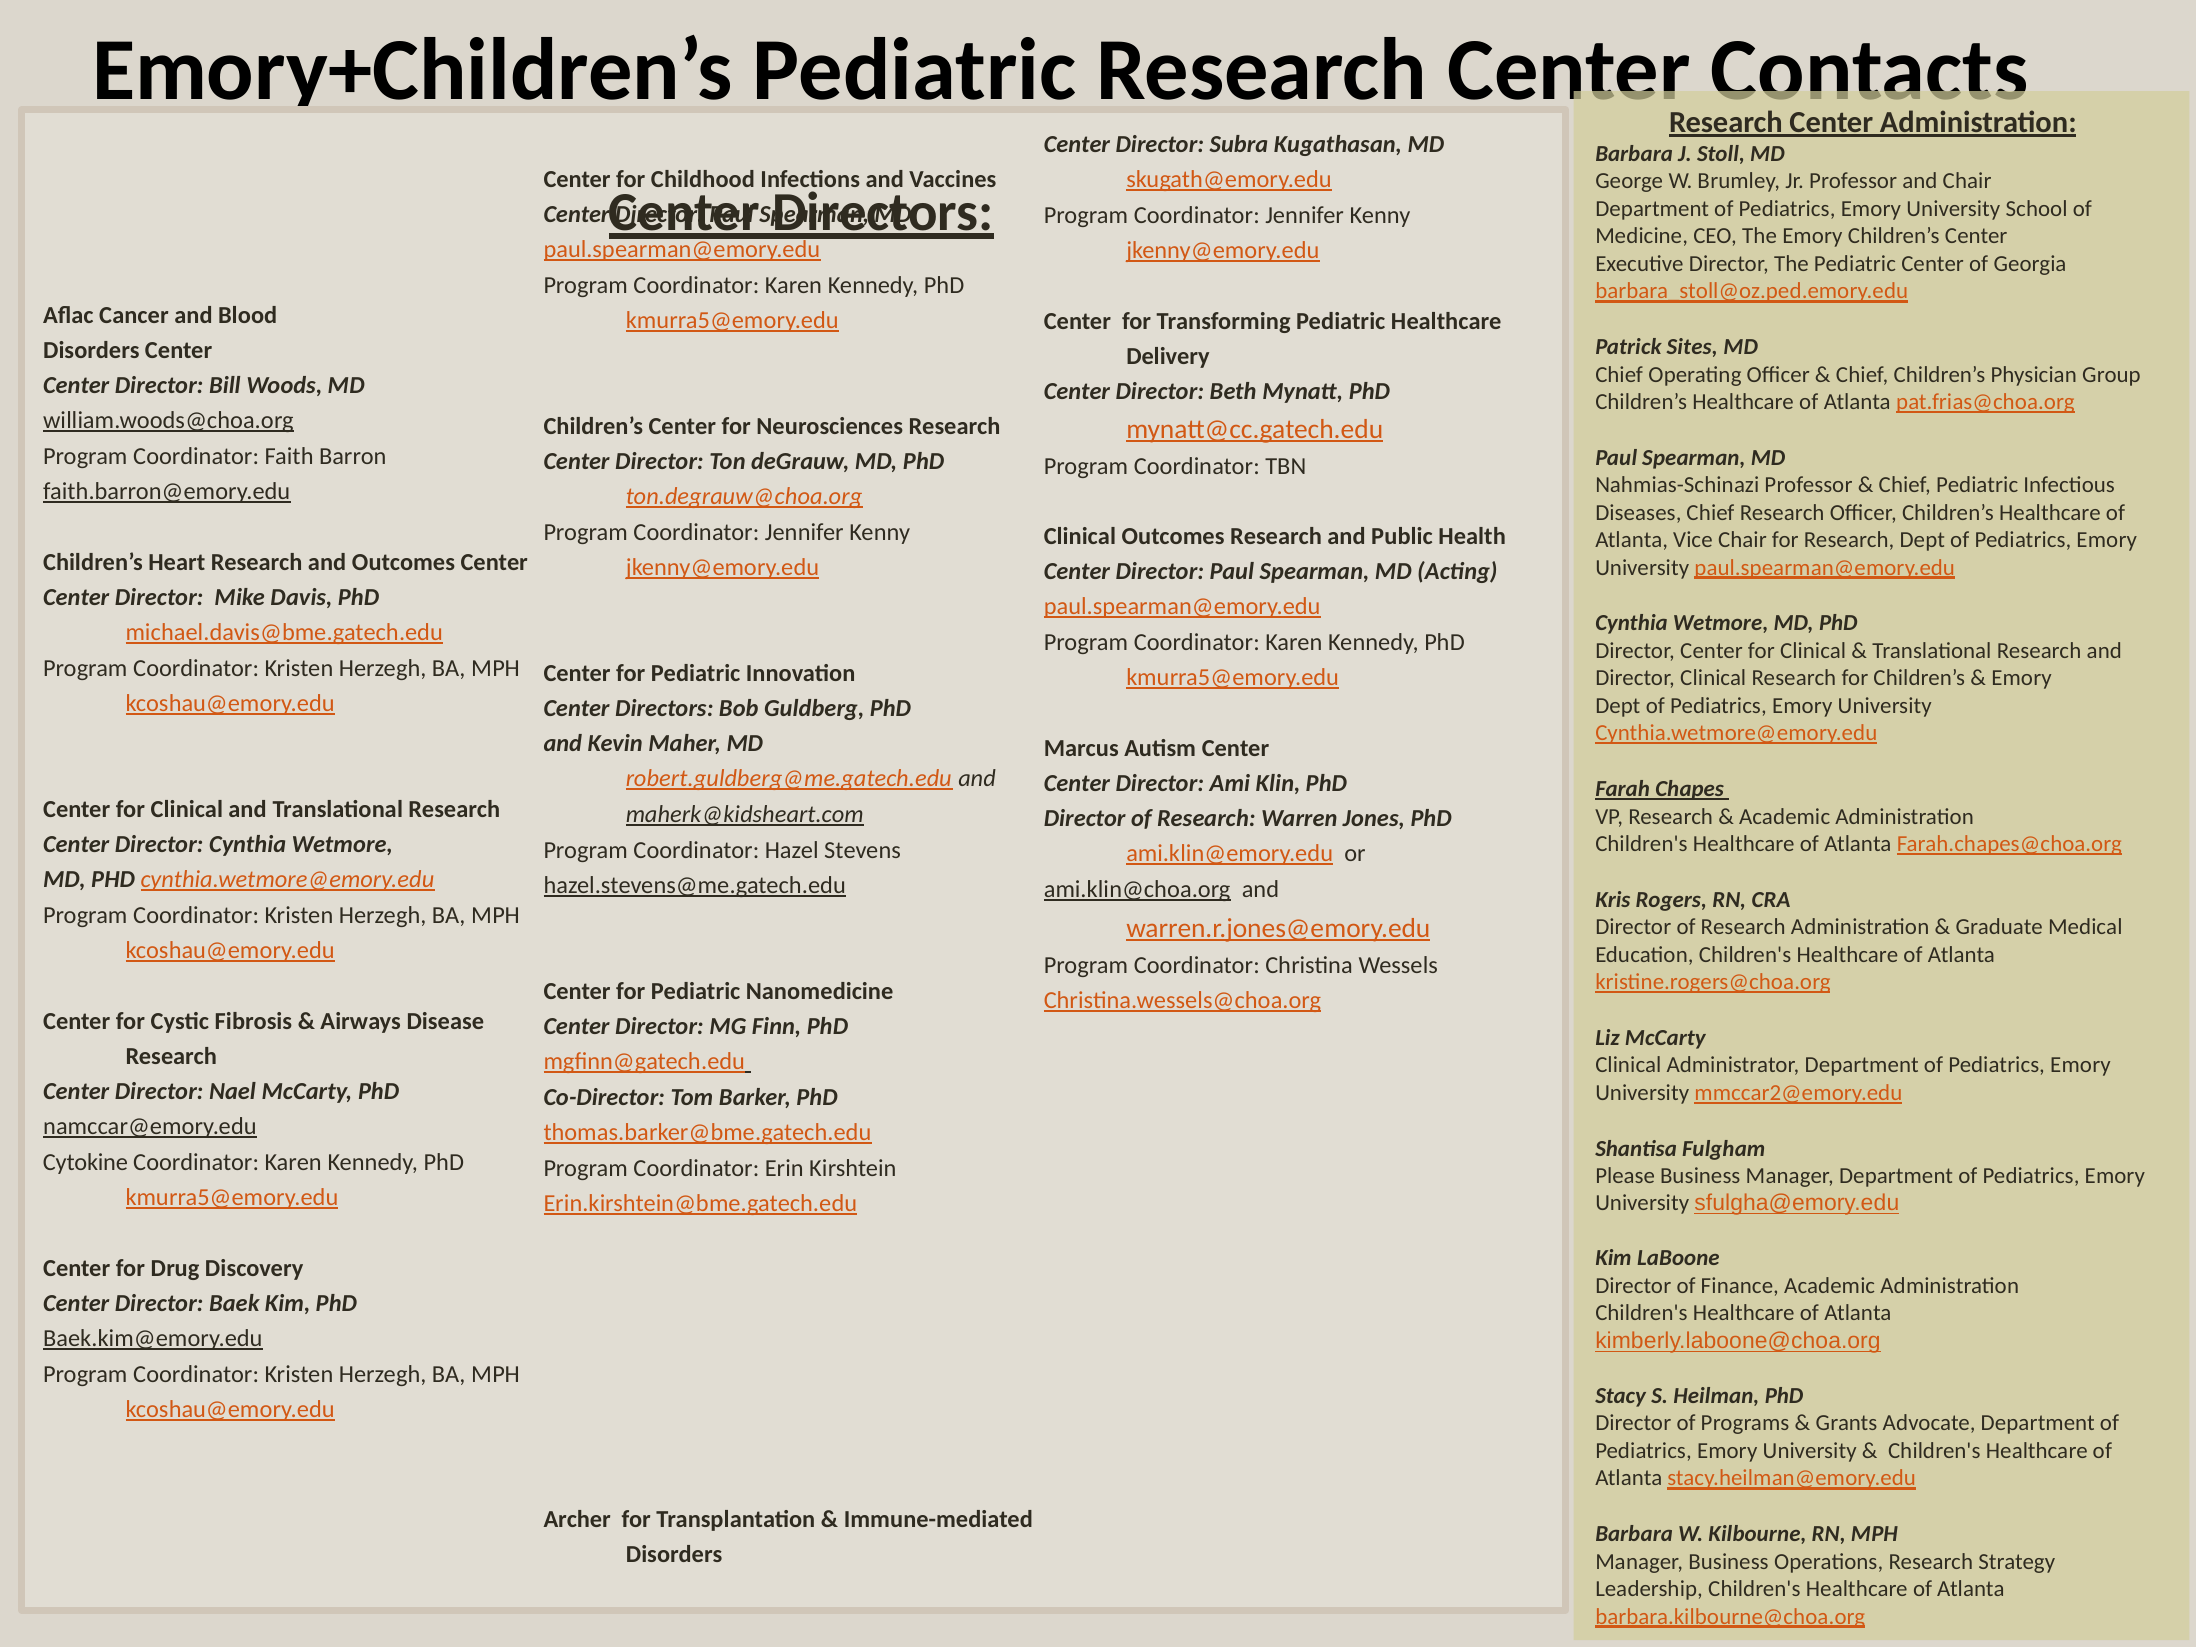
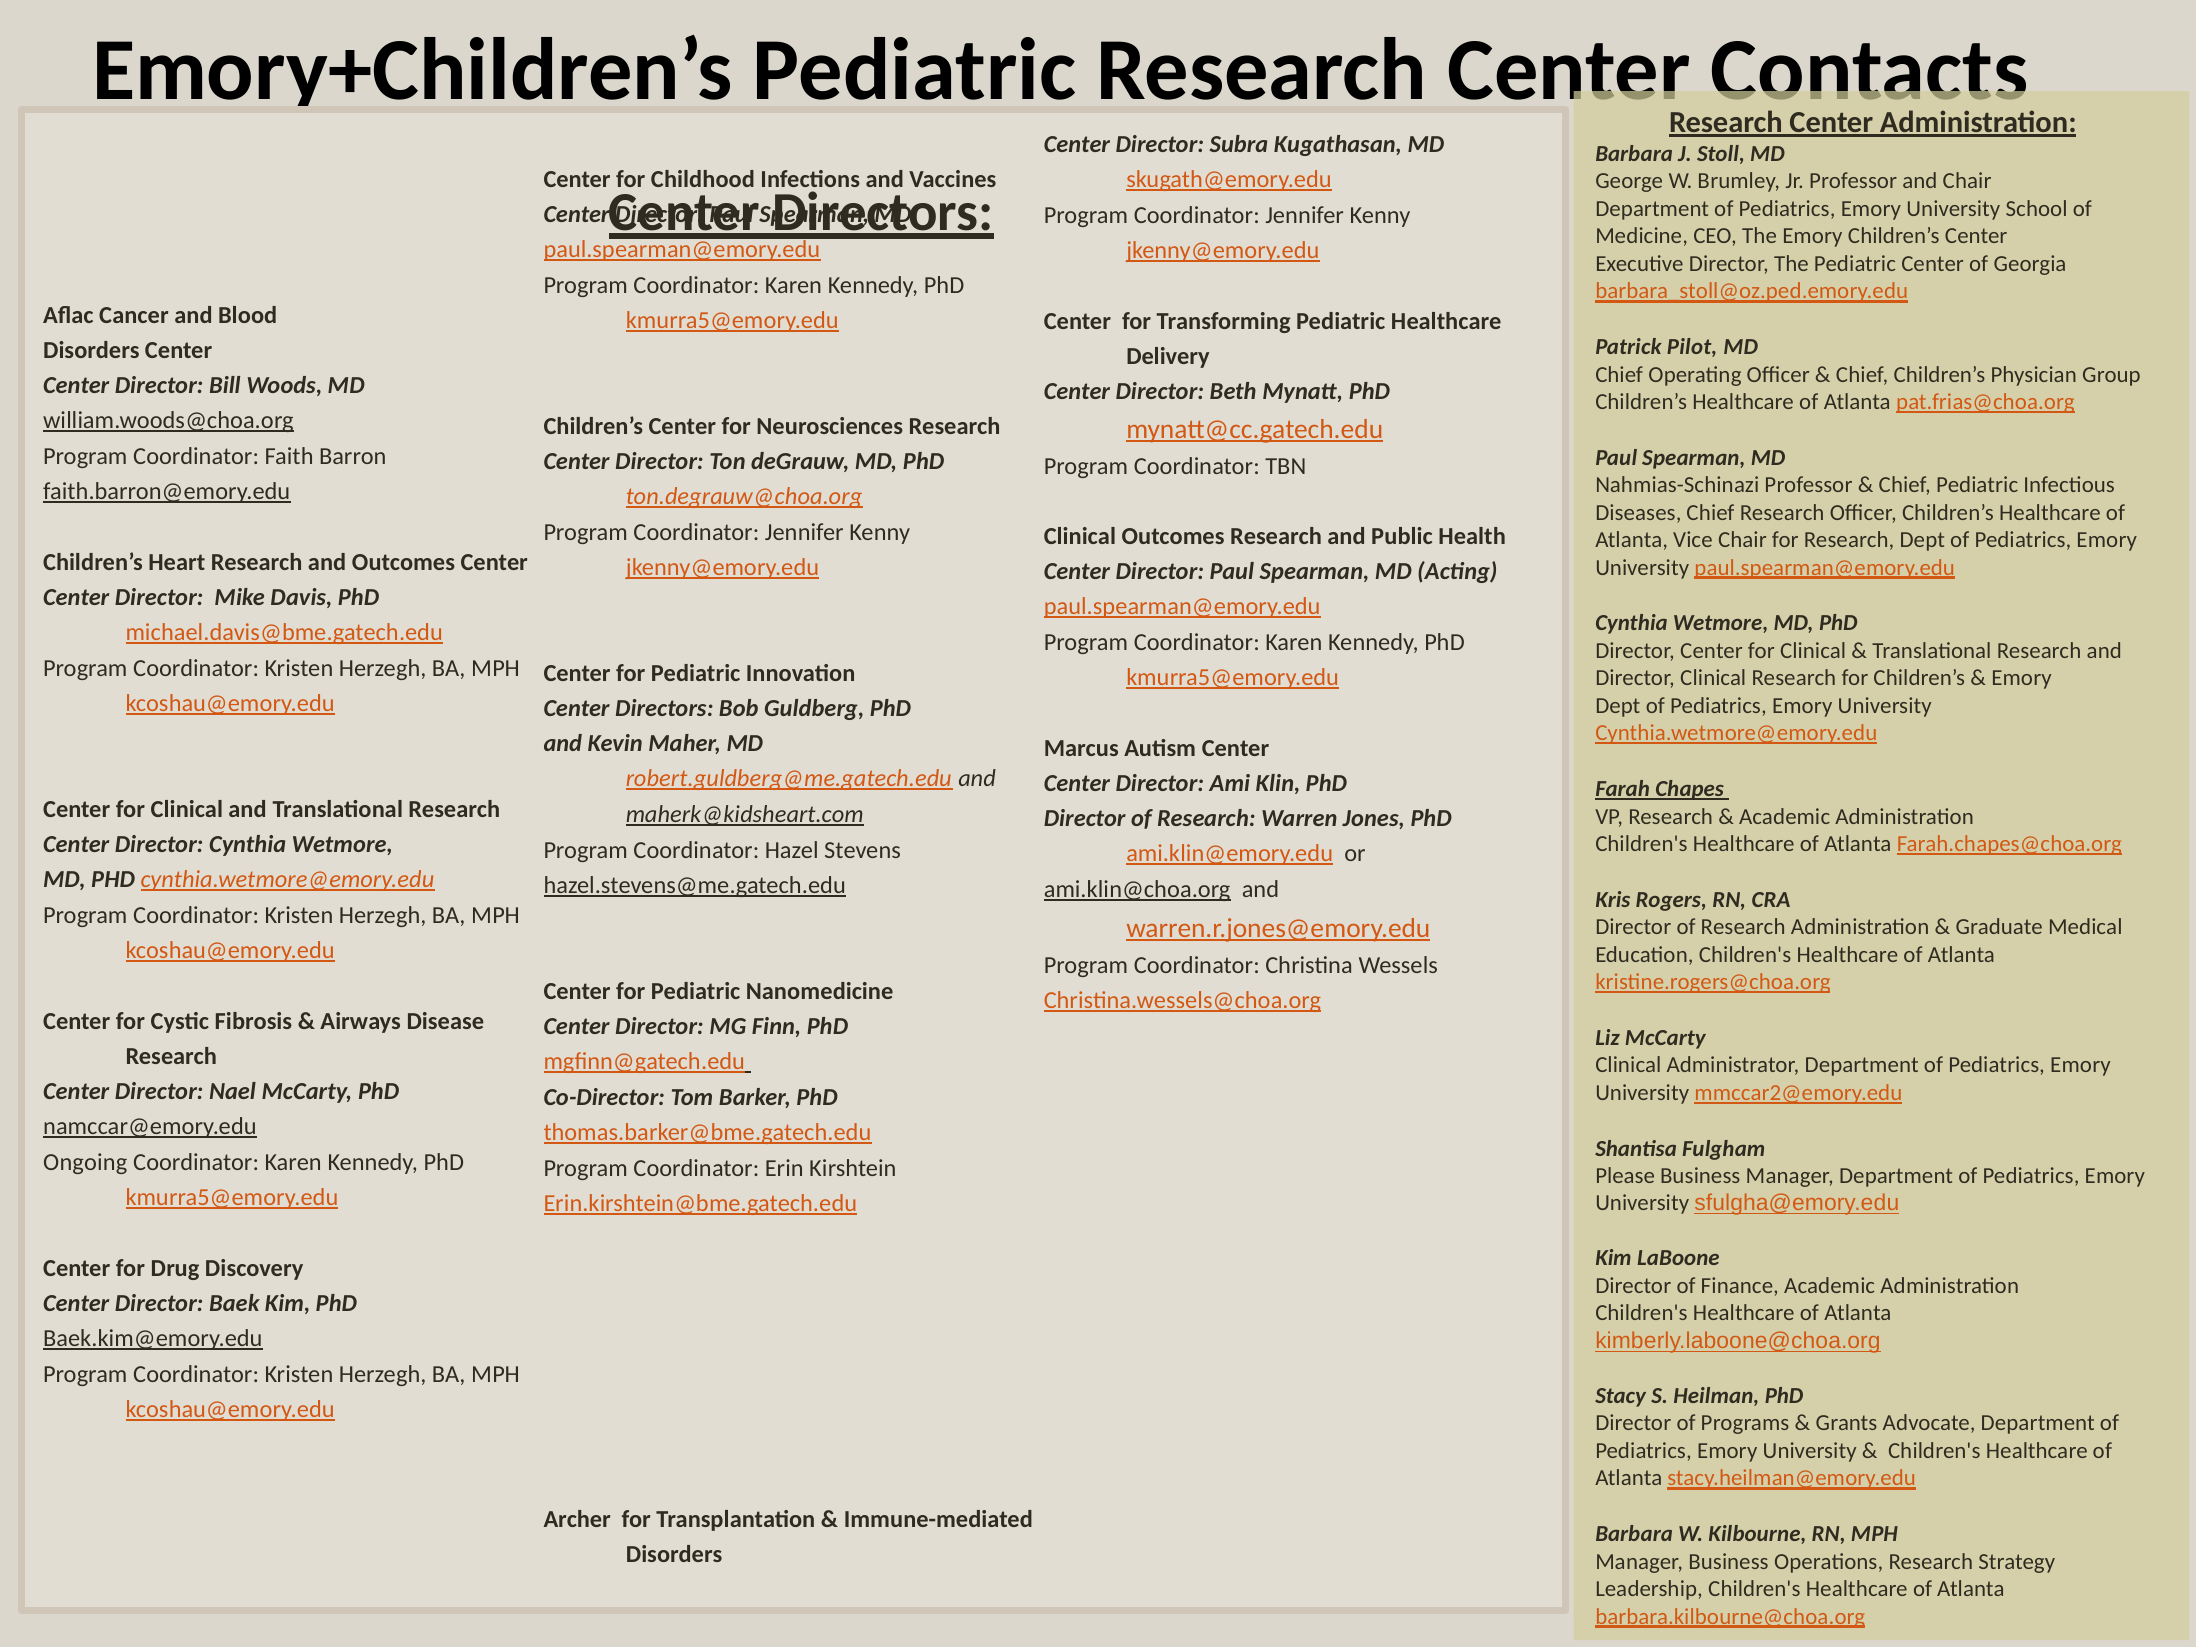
Sites: Sites -> Pilot
Cytokine: Cytokine -> Ongoing
